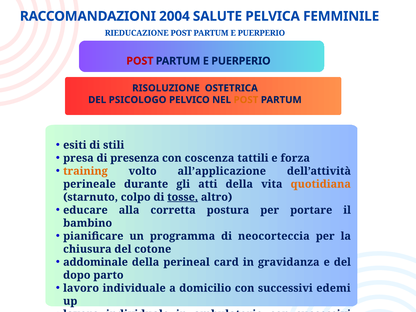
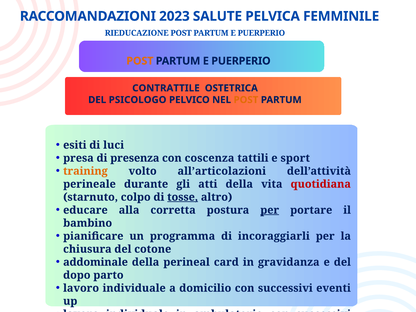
2004: 2004 -> 2023
POST at (140, 61) colour: red -> orange
RISOLUZIONE: RISOLUZIONE -> CONTRATTILE
stili: stili -> luci
forza: forza -> sport
all’applicazione: all’applicazione -> all’articolazioni
quotidiana colour: orange -> red
per at (270, 210) underline: none -> present
neocorteccia: neocorteccia -> incoraggiarli
edemi: edemi -> eventi
